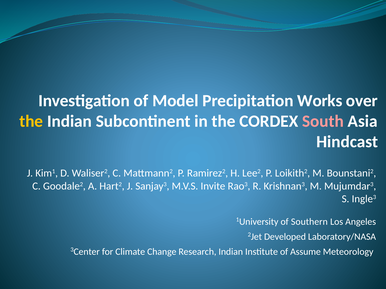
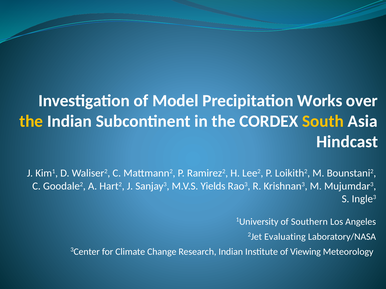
South colour: pink -> yellow
Invite: Invite -> Yields
Developed: Developed -> Evaluating
Assume: Assume -> Viewing
